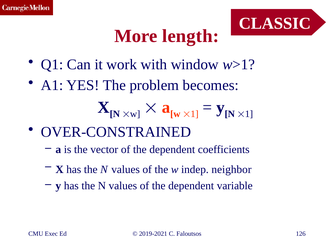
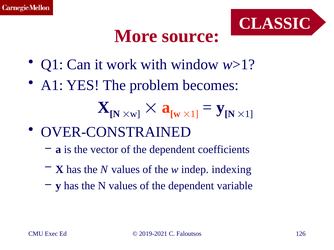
length: length -> source
neighbor: neighbor -> indexing
